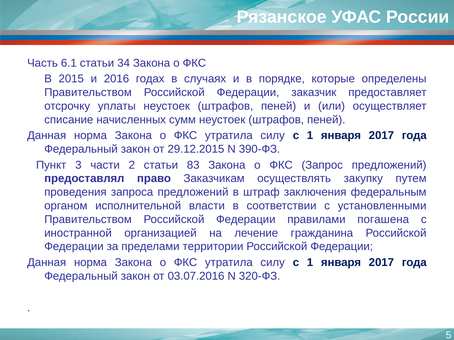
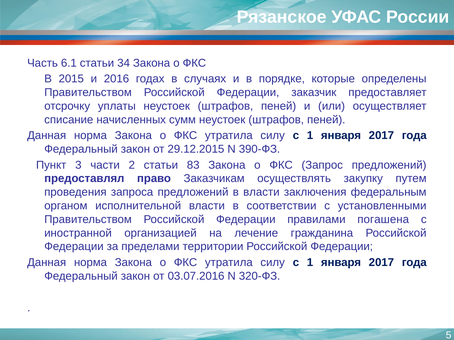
в штраф: штраф -> власти
